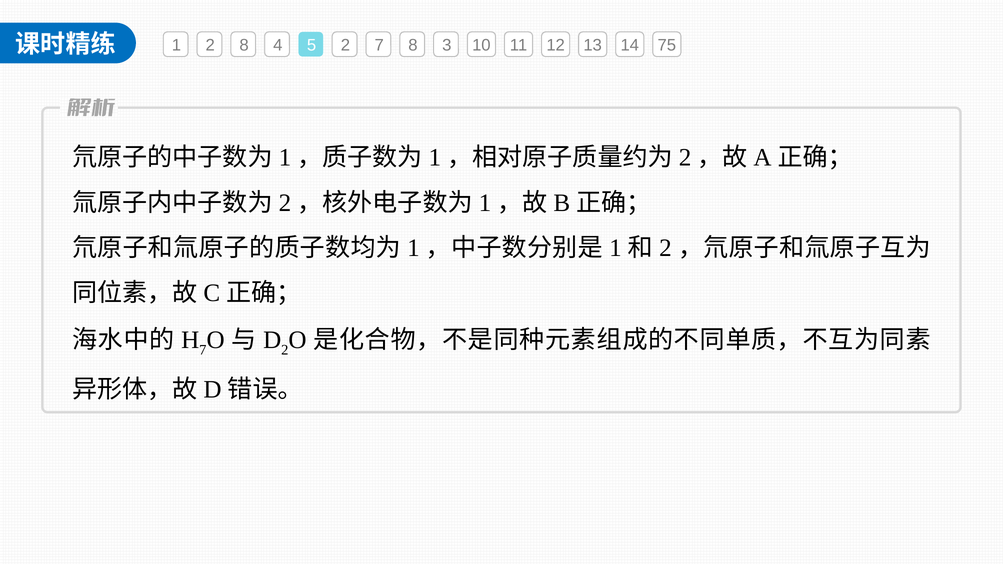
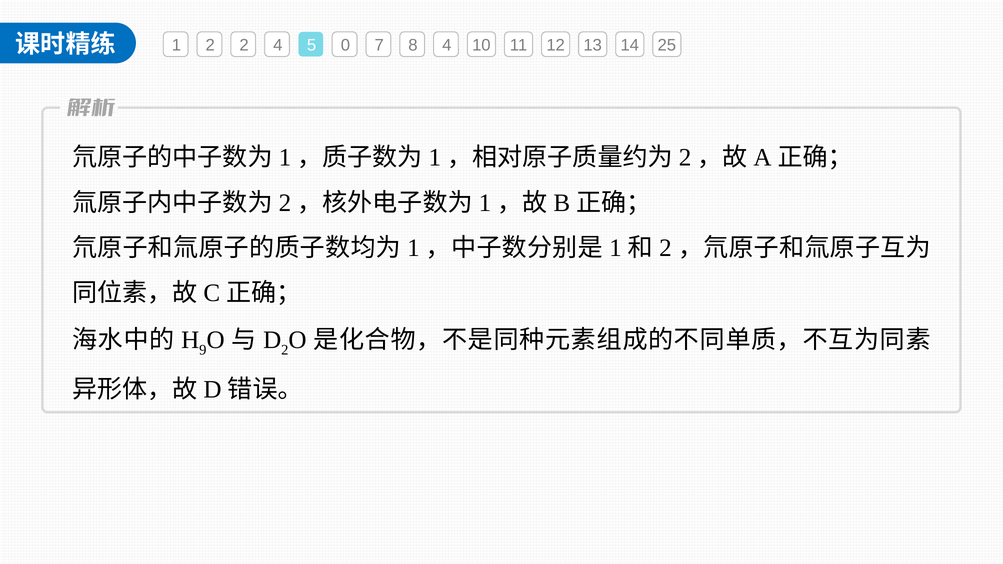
2 8: 8 -> 2
5 2: 2 -> 0
8 3: 3 -> 4
75: 75 -> 25
7 at (203, 350): 7 -> 9
